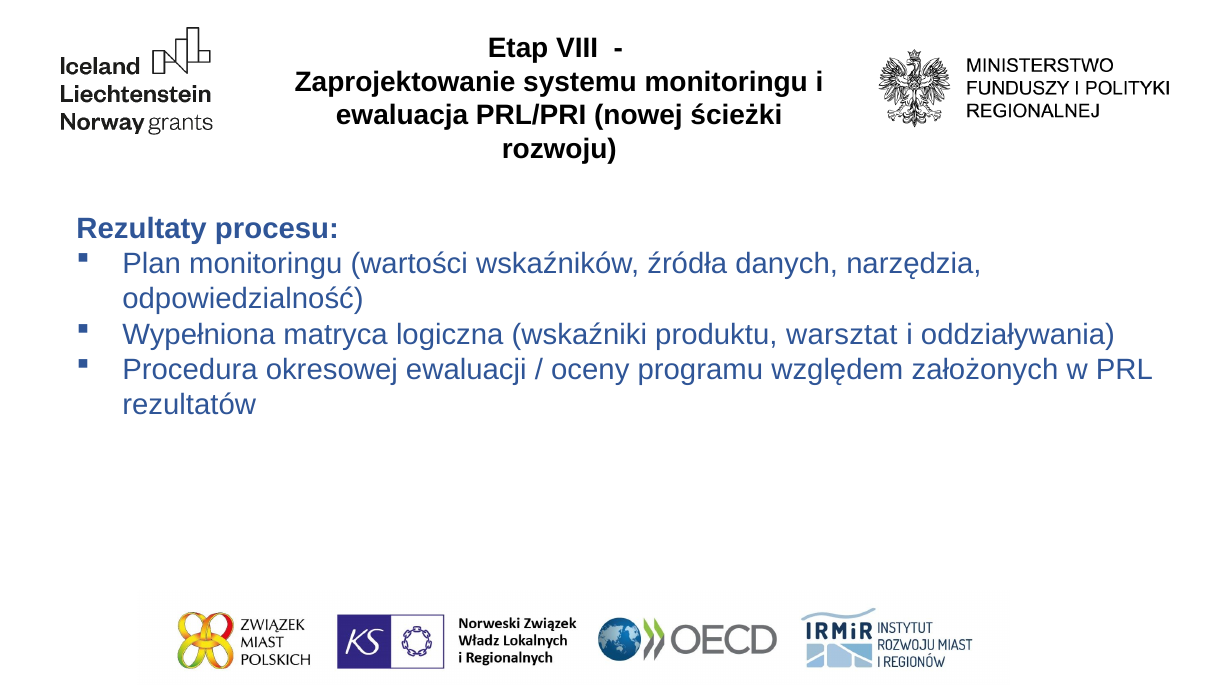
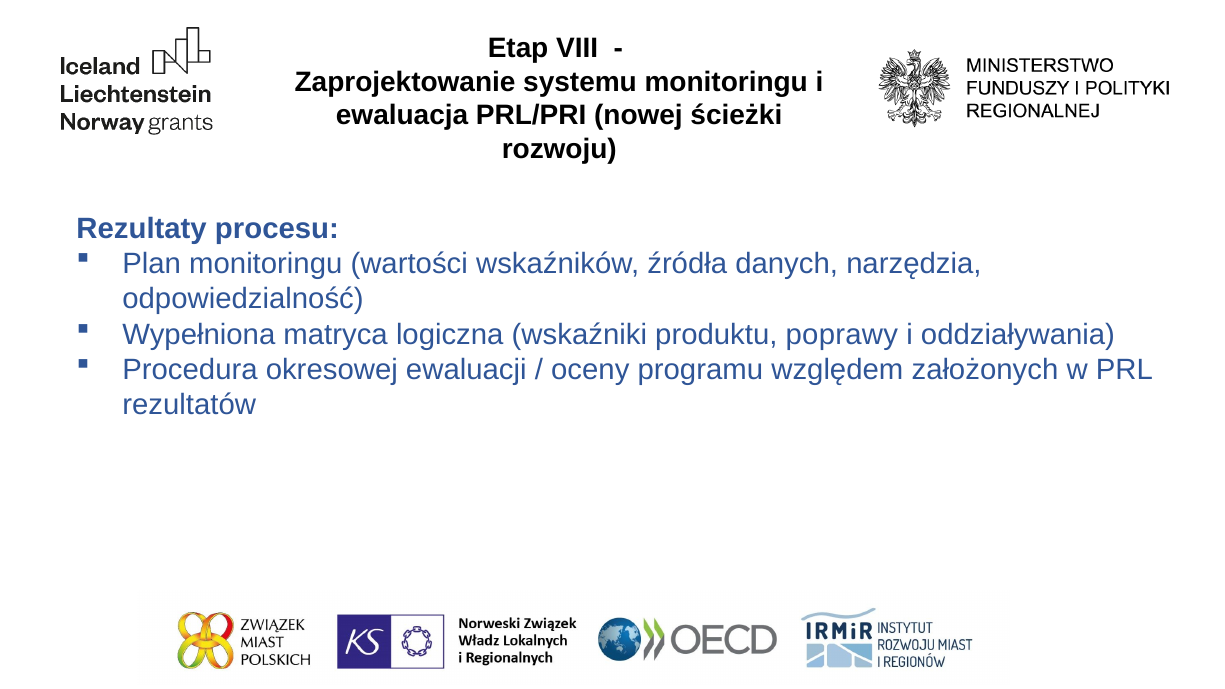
warsztat: warsztat -> poprawy
